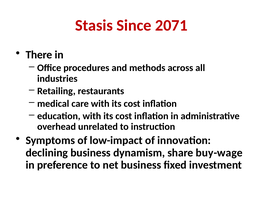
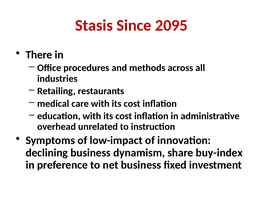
2071: 2071 -> 2095
buy-wage: buy-wage -> buy-index
